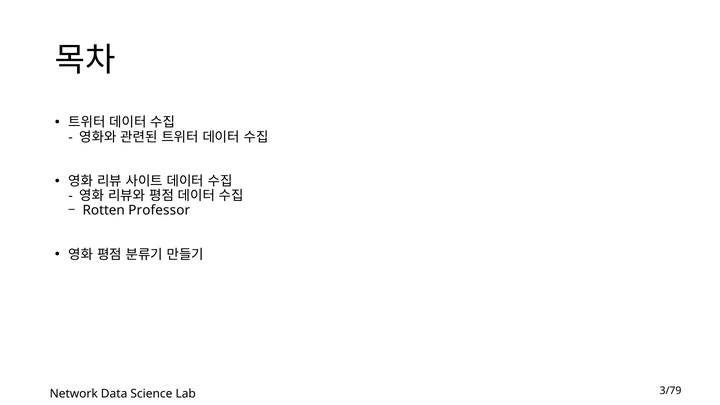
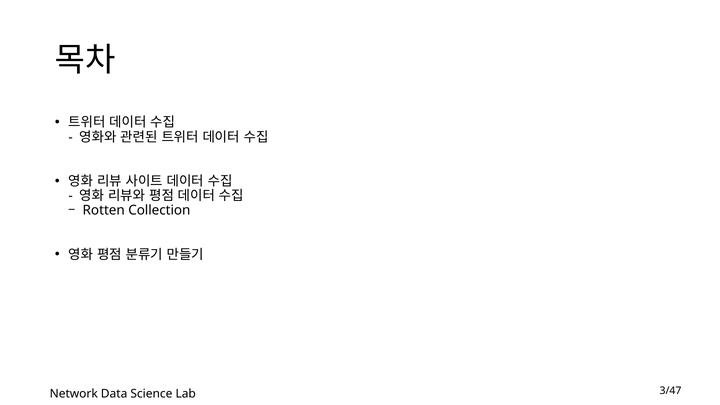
Professor: Professor -> Collection
3/79: 3/79 -> 3/47
